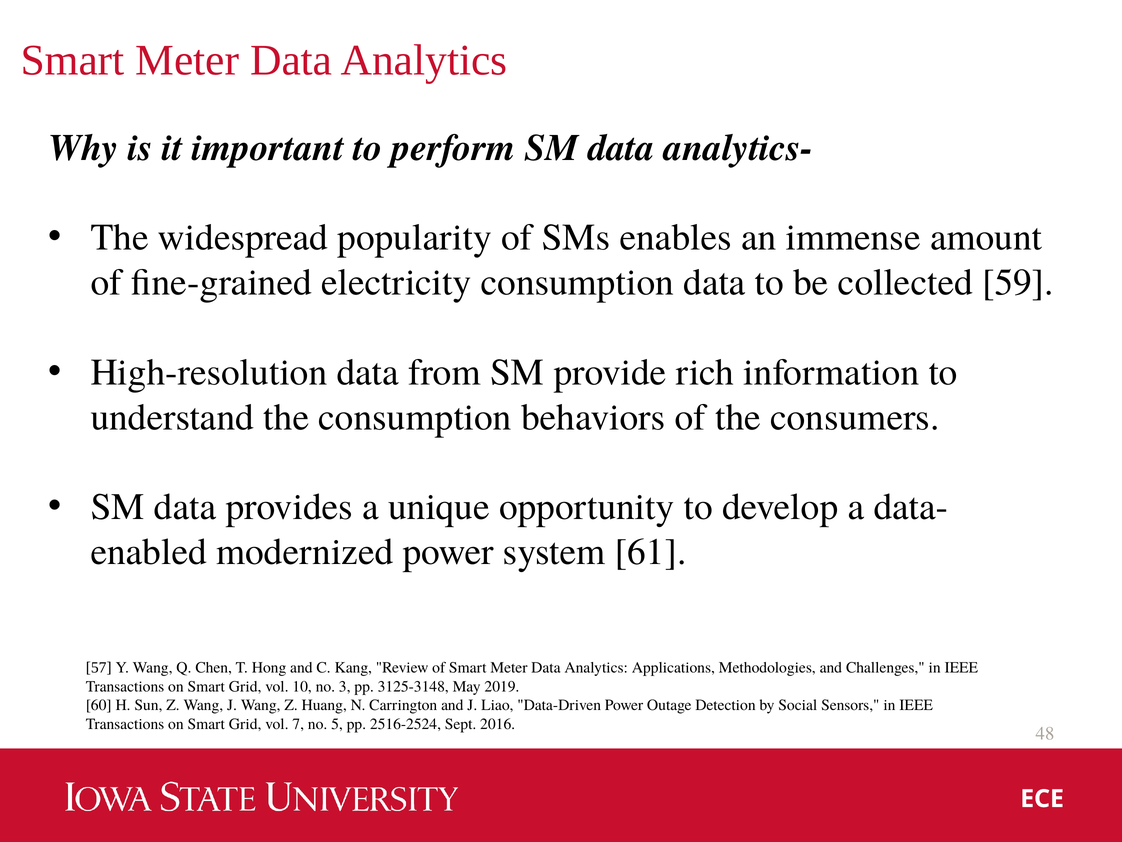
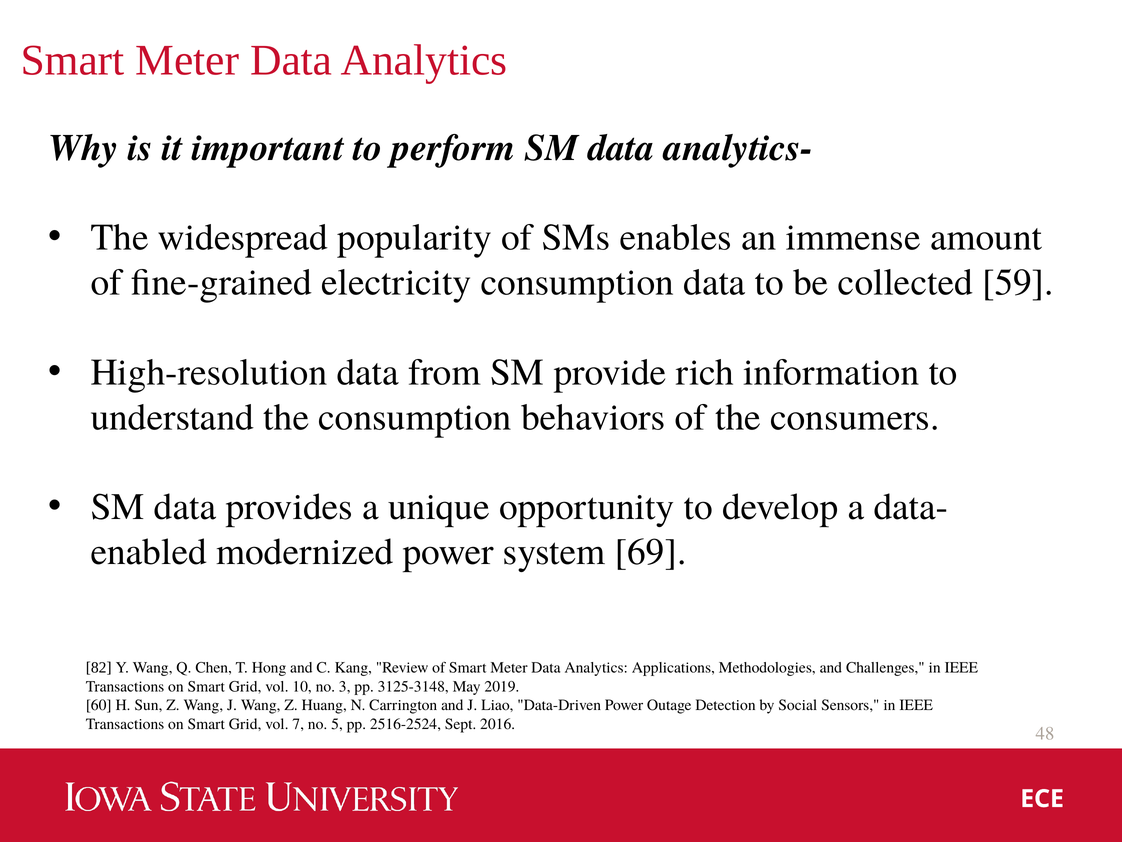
61: 61 -> 69
57: 57 -> 82
